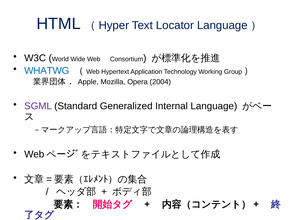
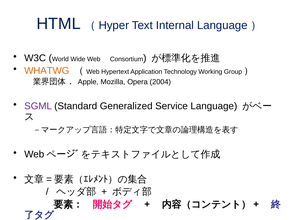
Locator: Locator -> Internal
WHATWG colour: blue -> orange
Internal: Internal -> Service
